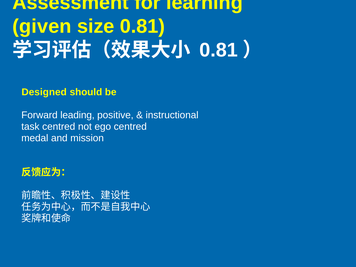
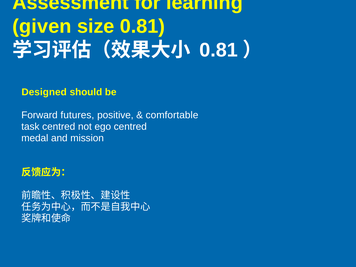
leading: leading -> futures
instructional: instructional -> comfortable
